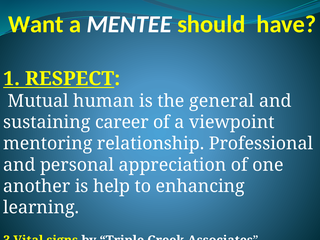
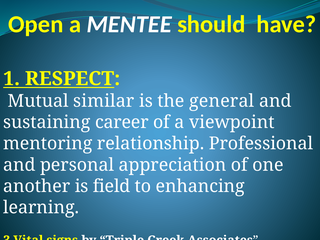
Want: Want -> Open
human: human -> similar
help: help -> field
